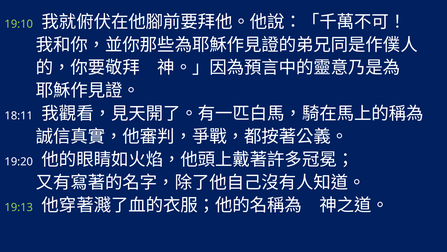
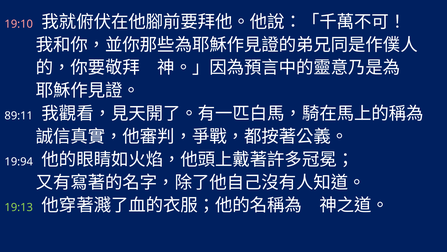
19:10 colour: light green -> pink
18:11: 18:11 -> 89:11
19:20: 19:20 -> 19:94
